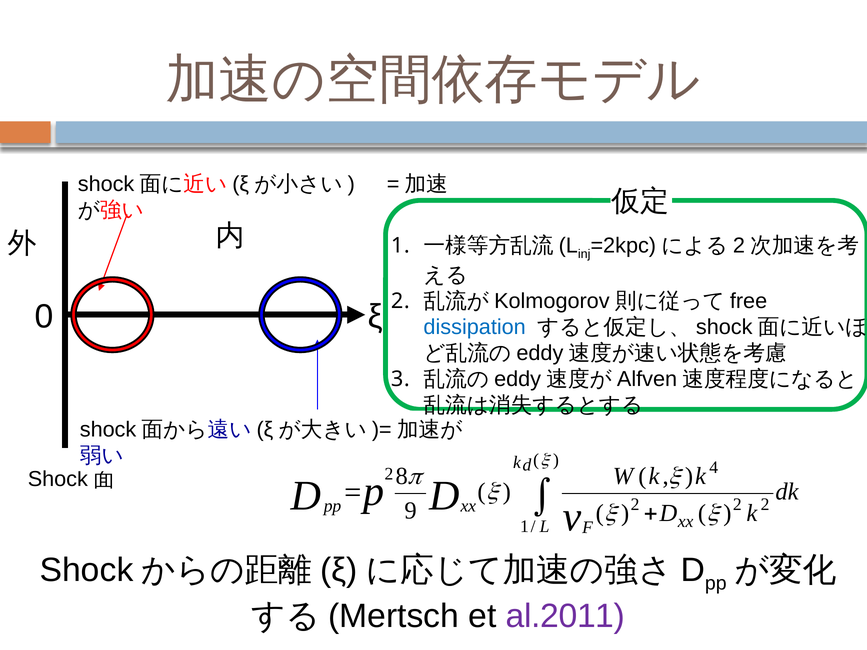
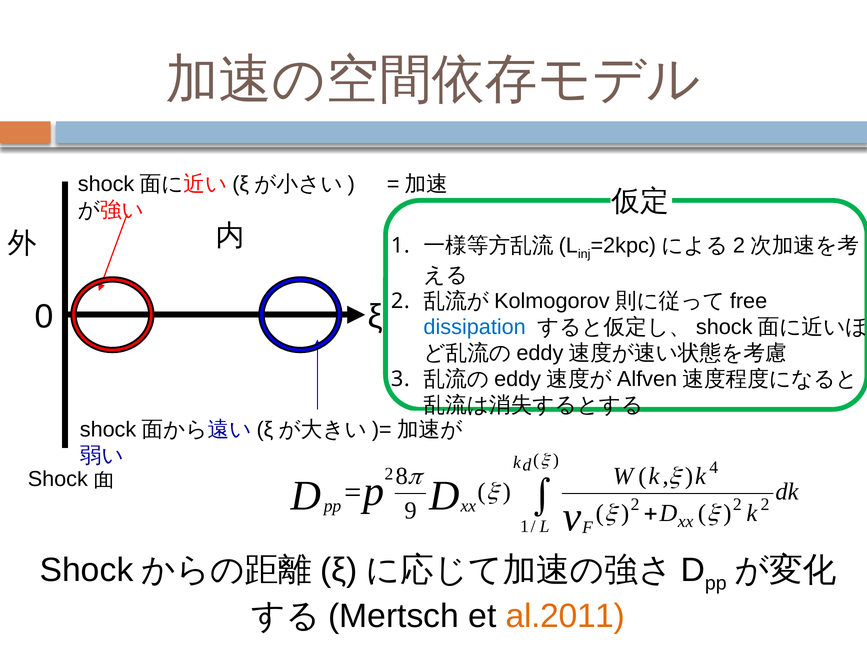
al.2011 colour: purple -> orange
